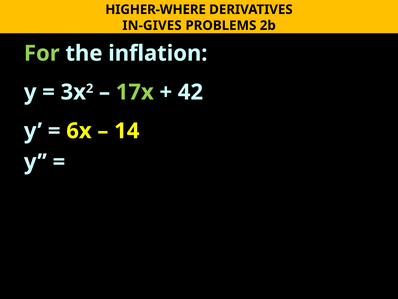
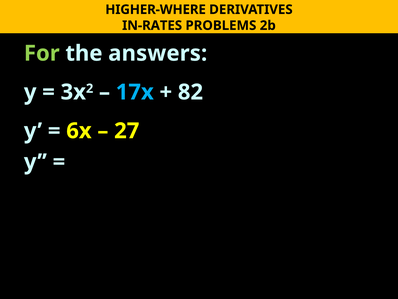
IN-GIVES: IN-GIVES -> IN-RATES
inflation: inflation -> answers
17x colour: light green -> light blue
42: 42 -> 82
14: 14 -> 27
